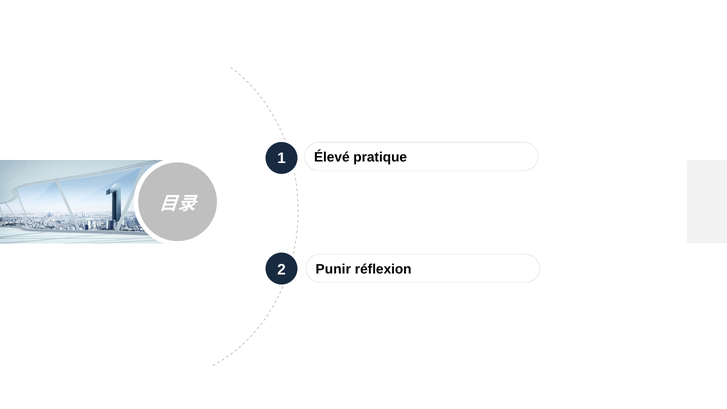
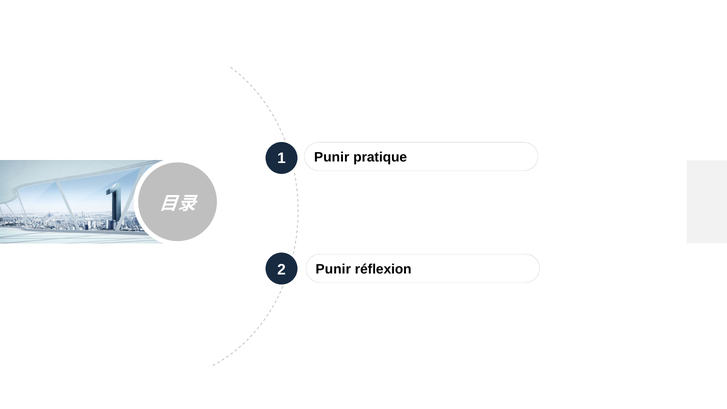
1 Élevé: Élevé -> Punir
